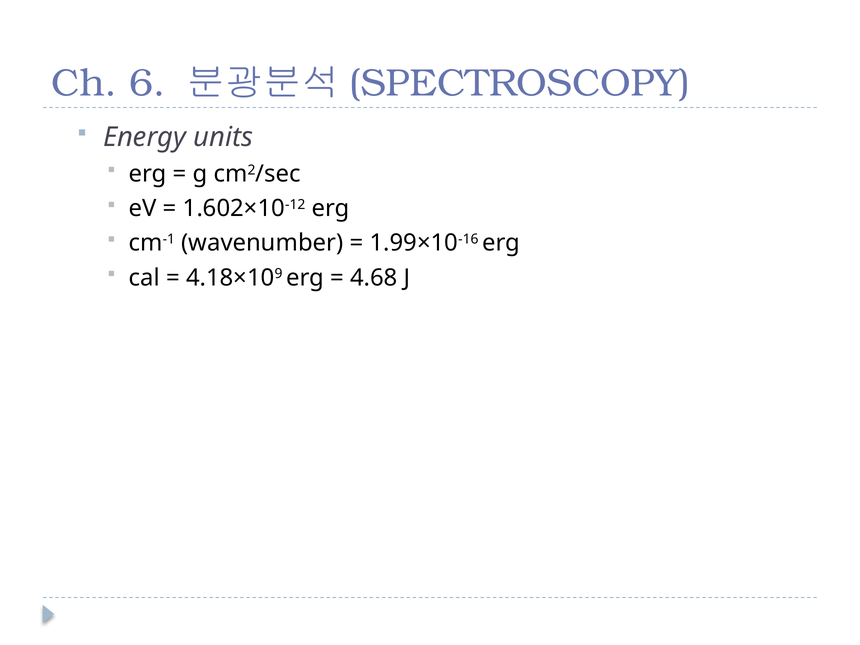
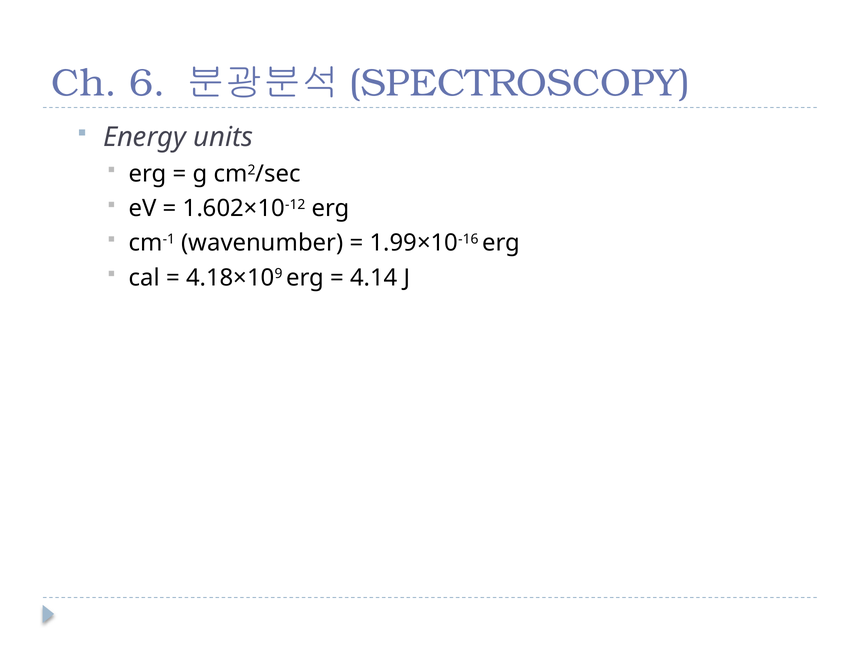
4.68: 4.68 -> 4.14
